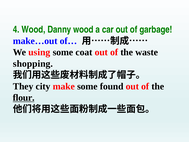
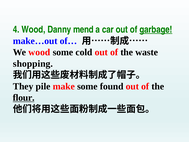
Danny wood: wood -> mend
garbage underline: none -> present
We using: using -> wood
coat: coat -> cold
city: city -> pile
